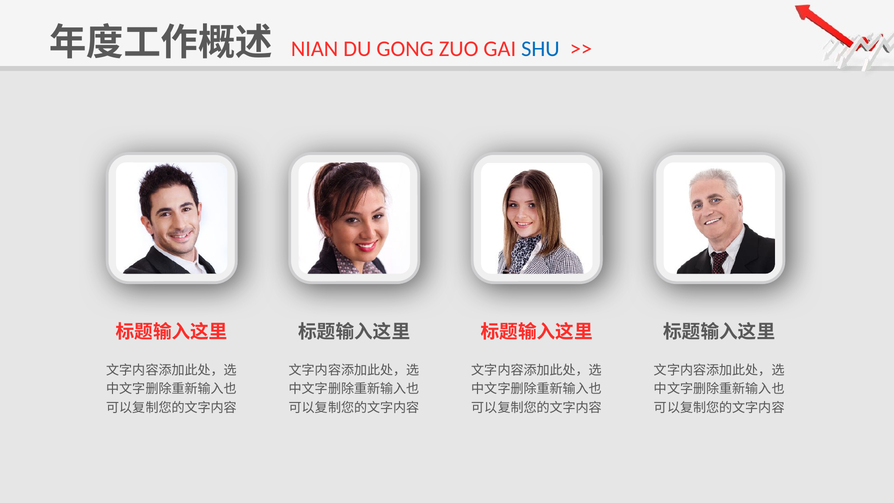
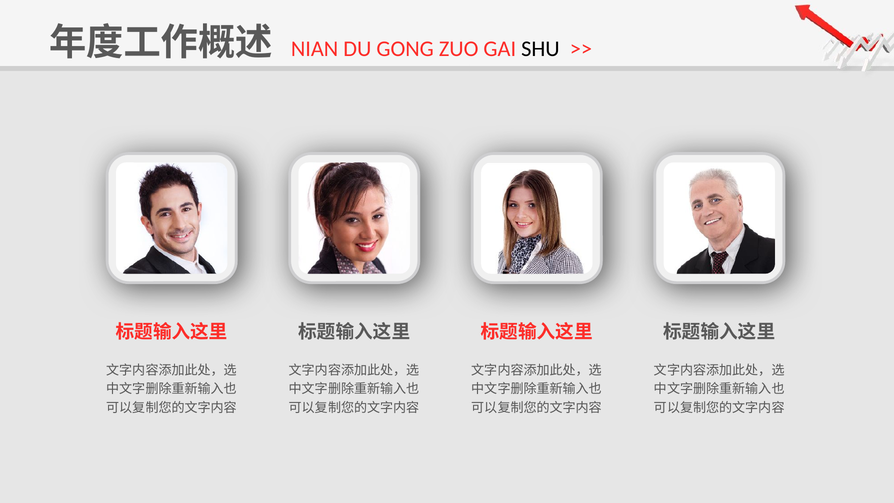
SHU colour: blue -> black
